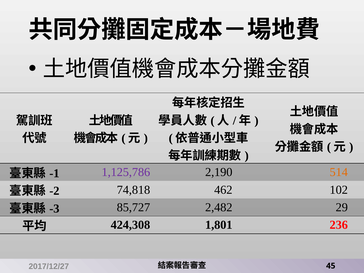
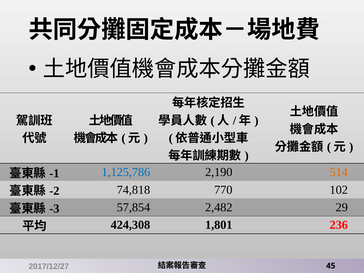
1,125,786 colour: purple -> blue
462: 462 -> 770
85,727: 85,727 -> 57,854
